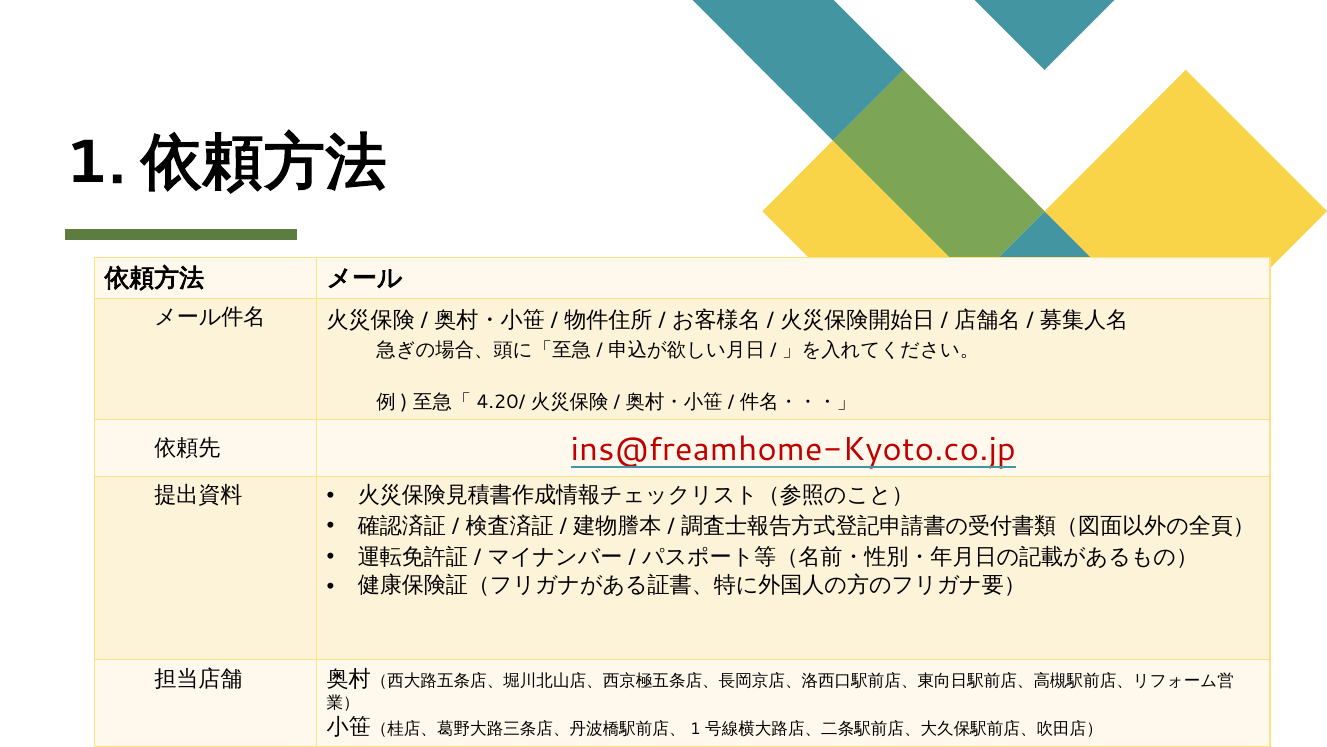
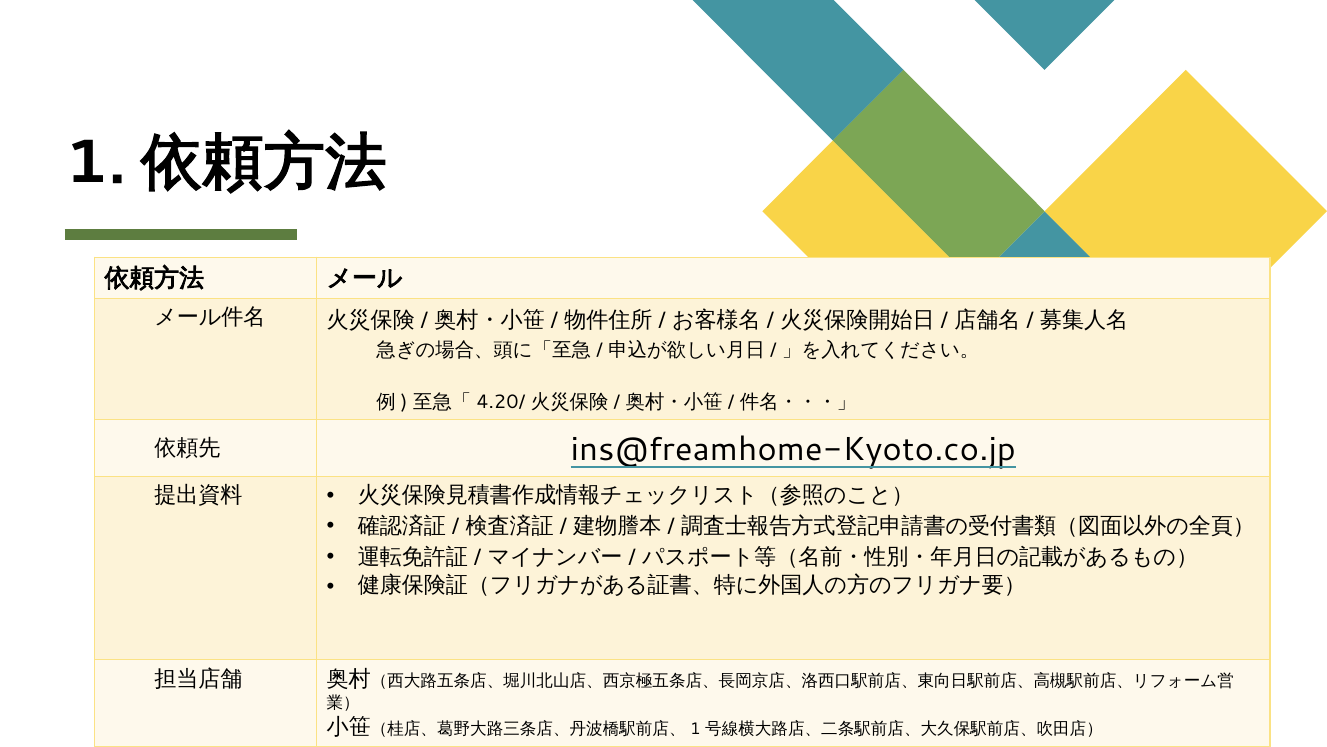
ins@freamhome-Kyoto.co.jp colour: red -> black
